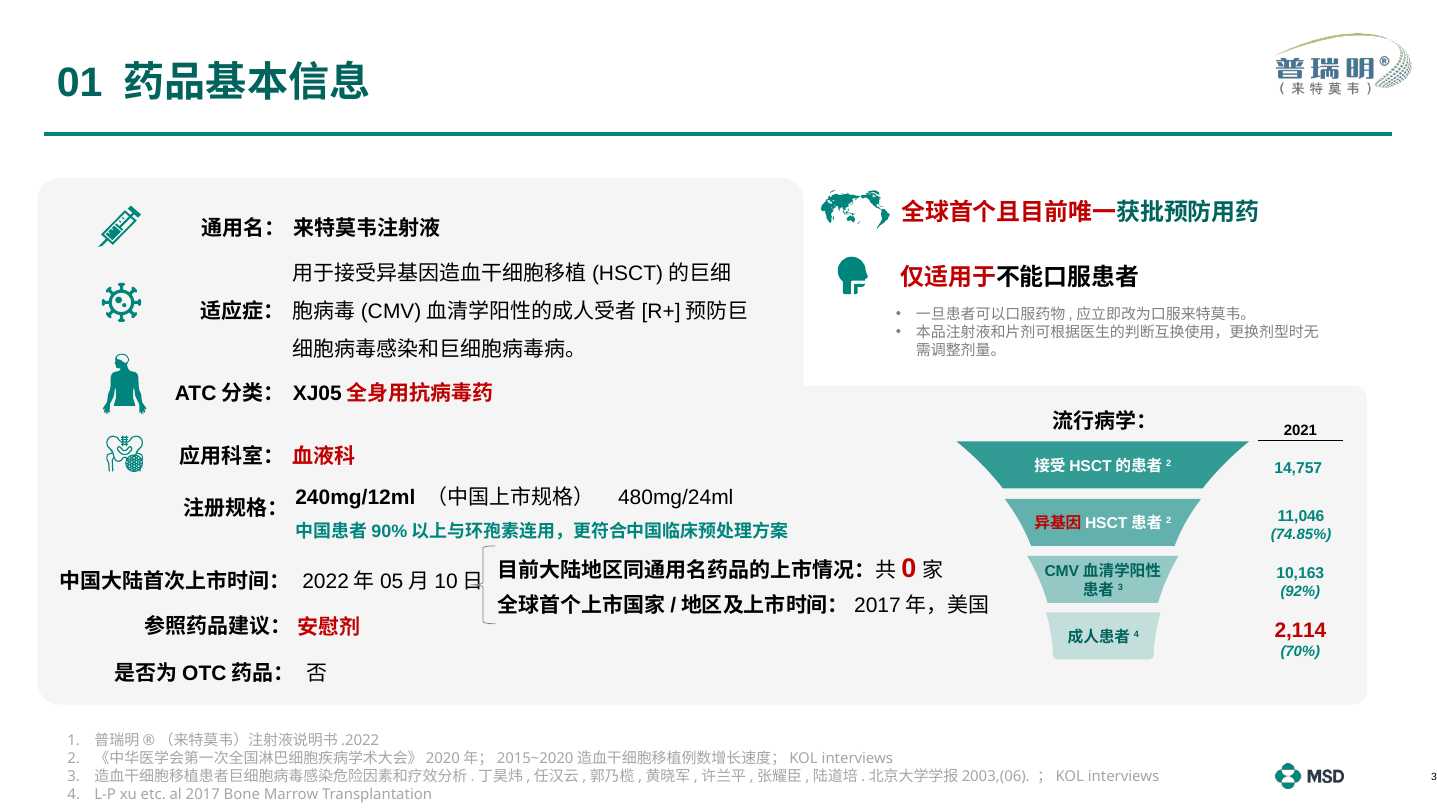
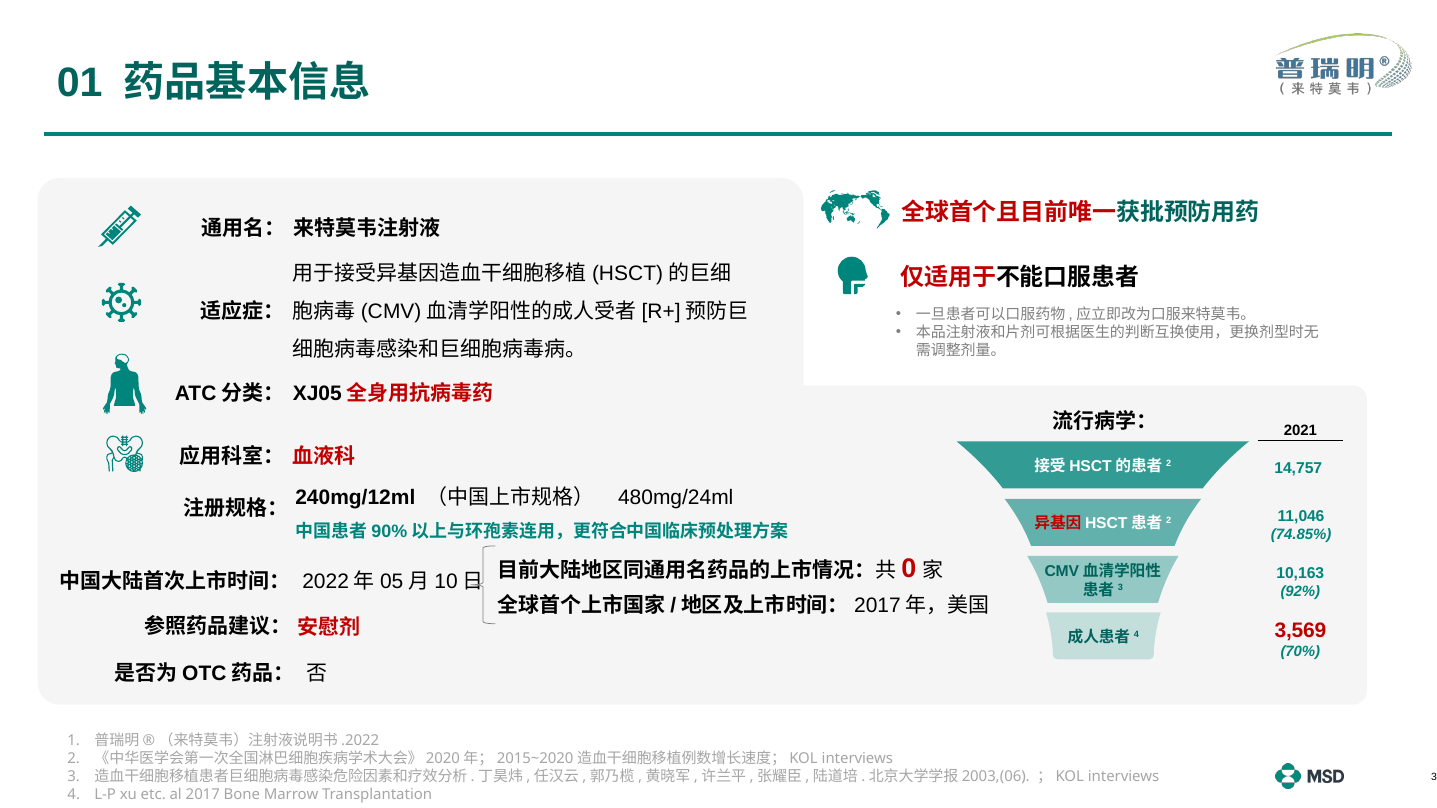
2,114: 2,114 -> 3,569
